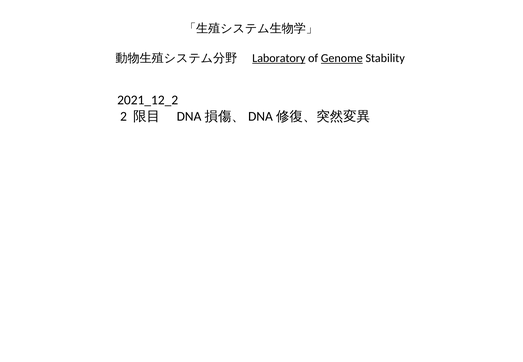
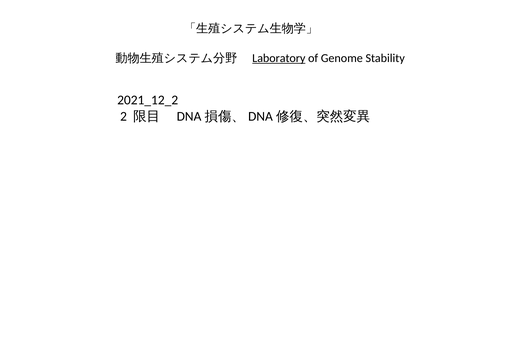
Genome underline: present -> none
